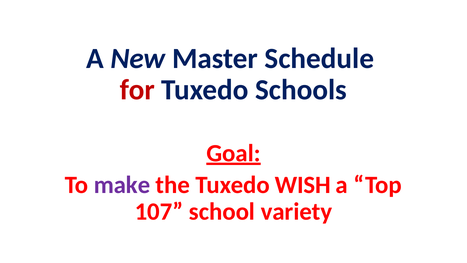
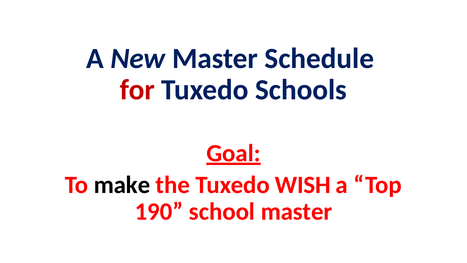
make colour: purple -> black
107: 107 -> 190
school variety: variety -> master
